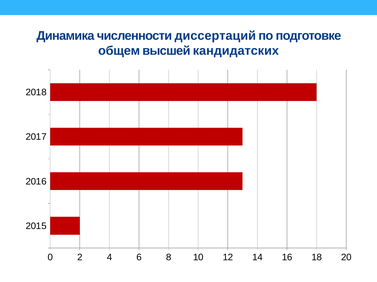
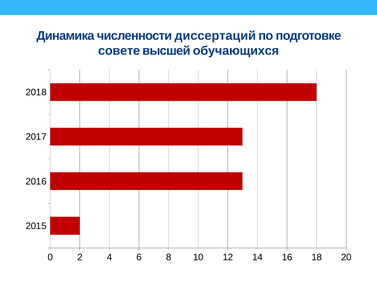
общем: общем -> совете
кандидатских: кандидатских -> обучающихся
